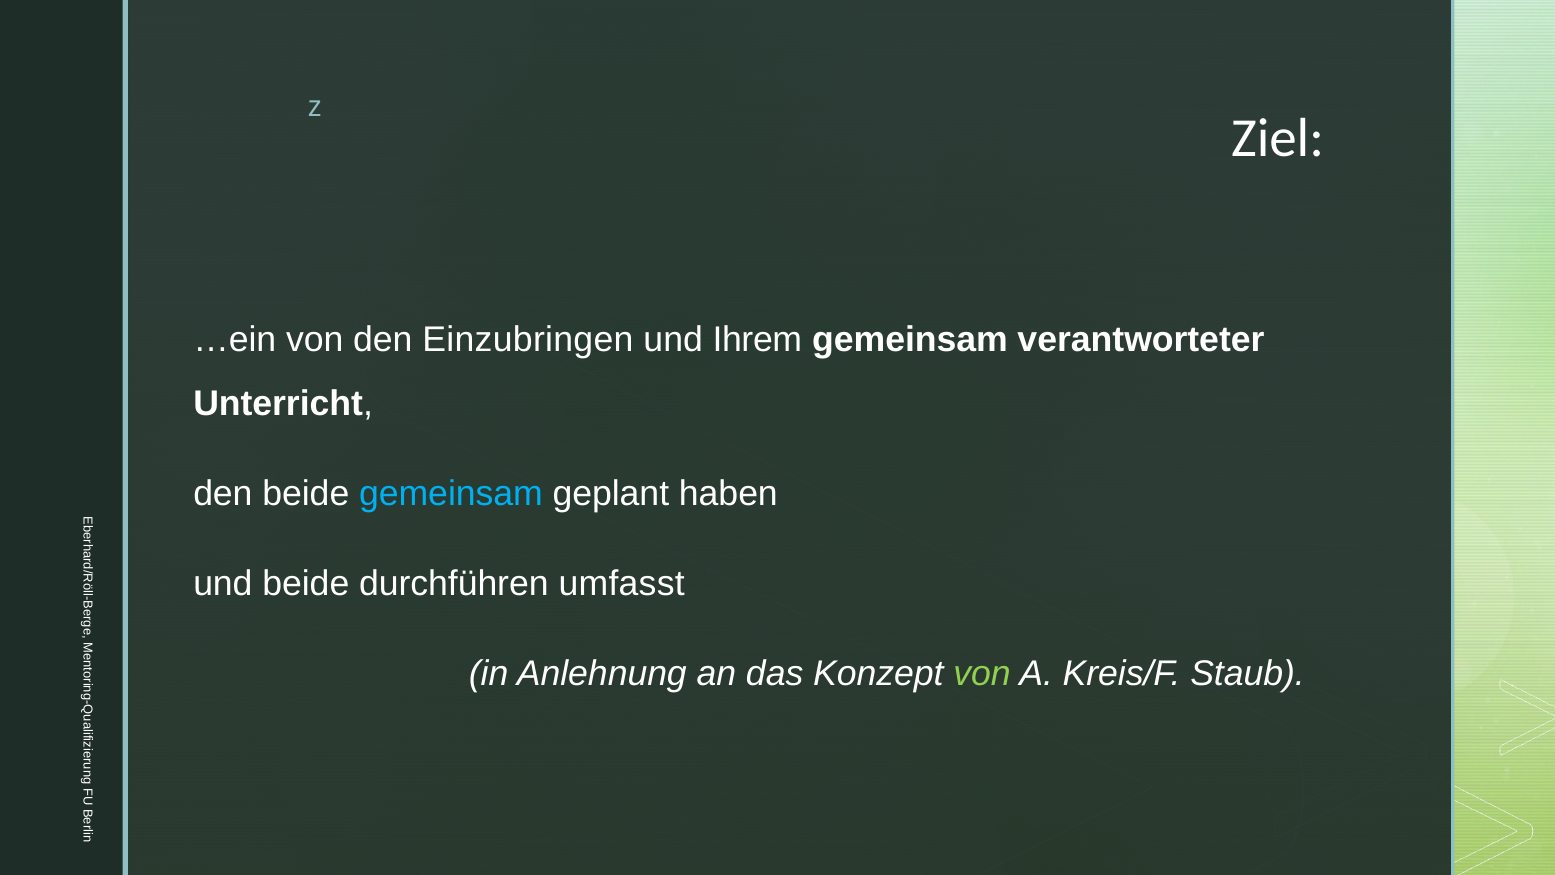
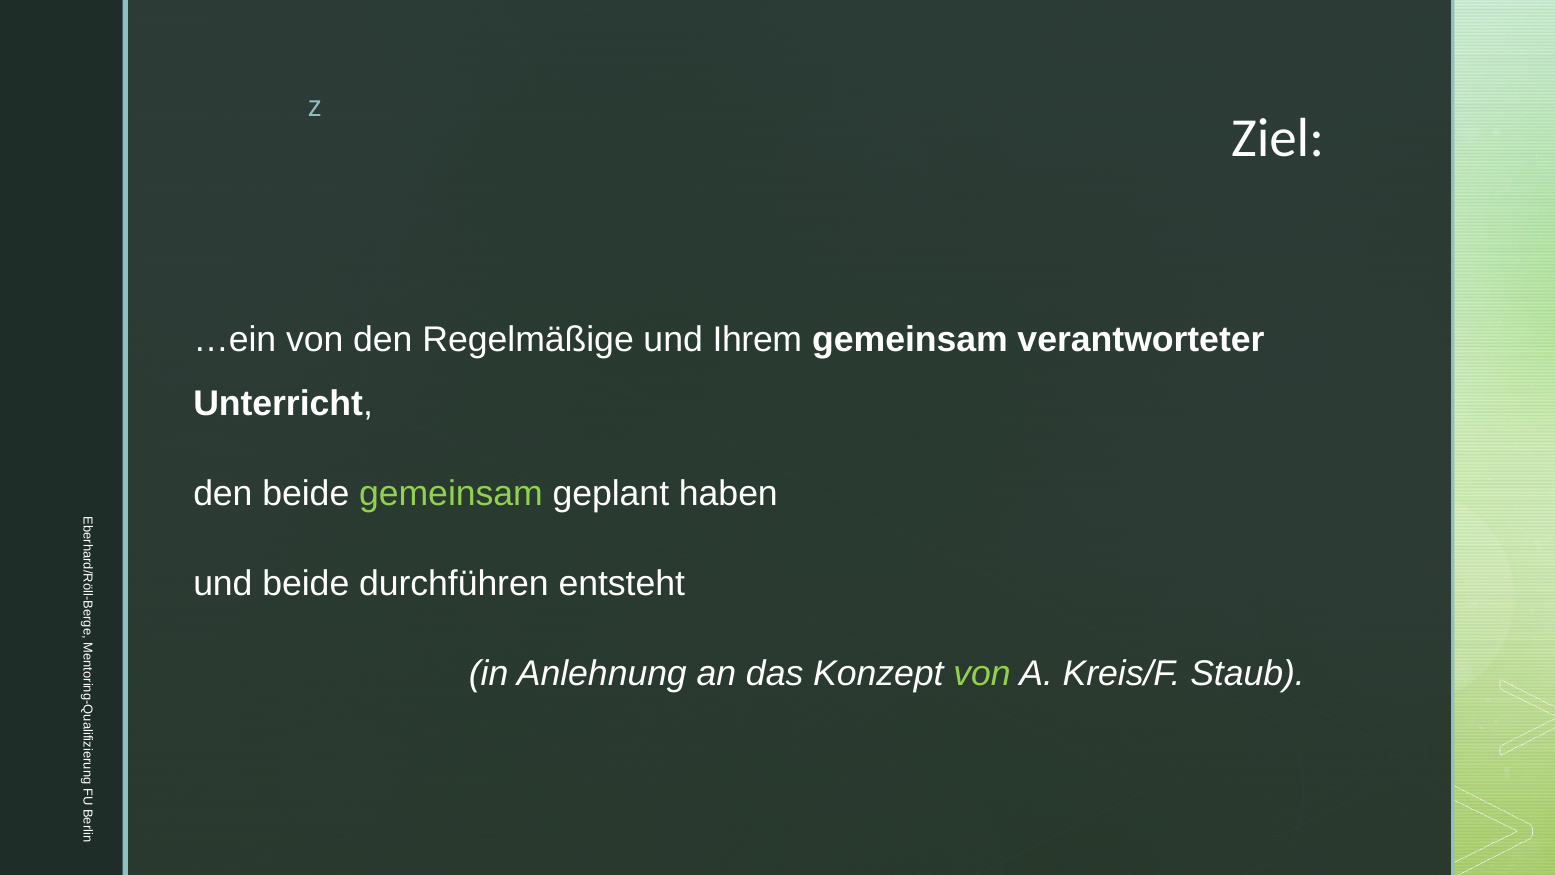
Einzubringen: Einzubringen -> Regelmäßige
gemeinsam at (451, 493) colour: light blue -> light green
umfasst: umfasst -> entsteht
